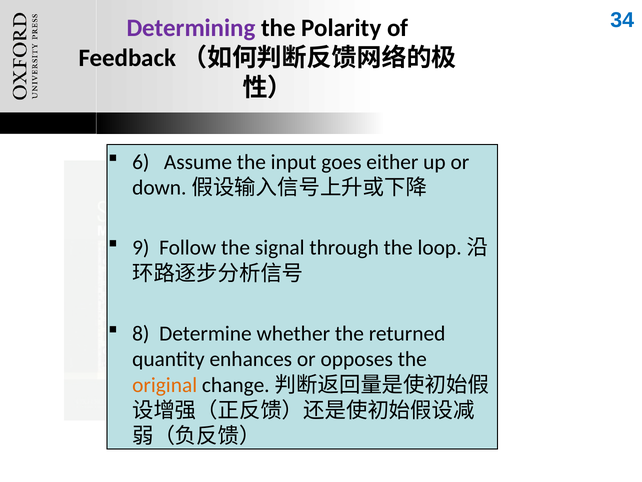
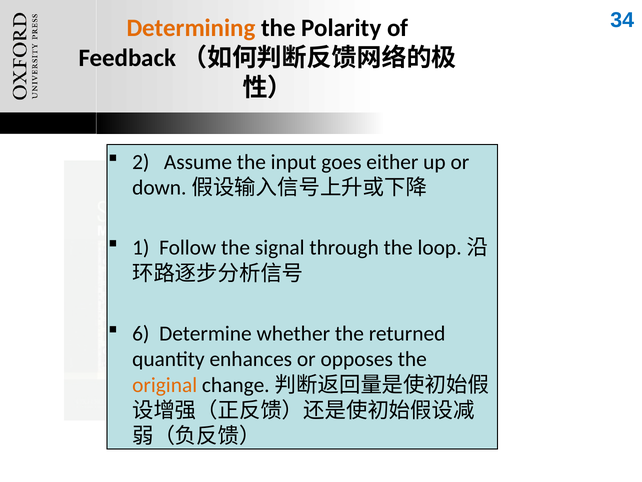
Determining colour: purple -> orange
6: 6 -> 2
9: 9 -> 1
8: 8 -> 6
